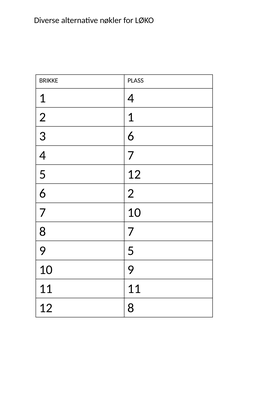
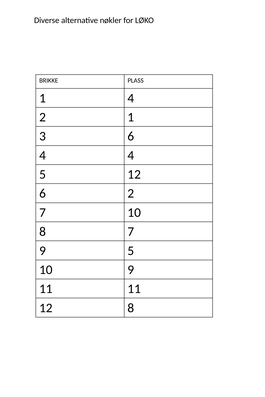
4 7: 7 -> 4
